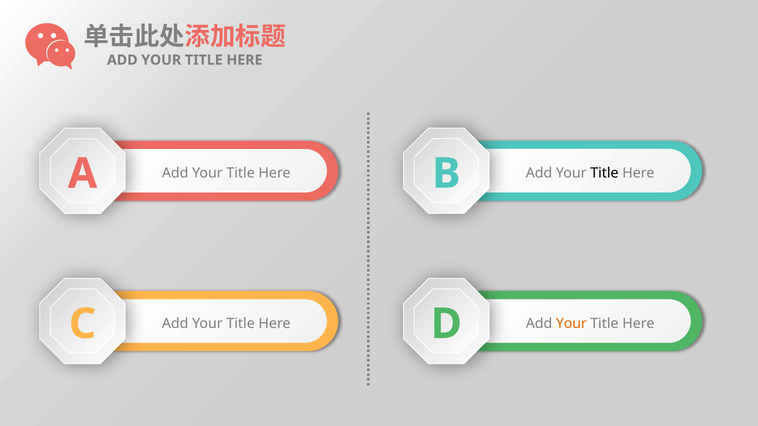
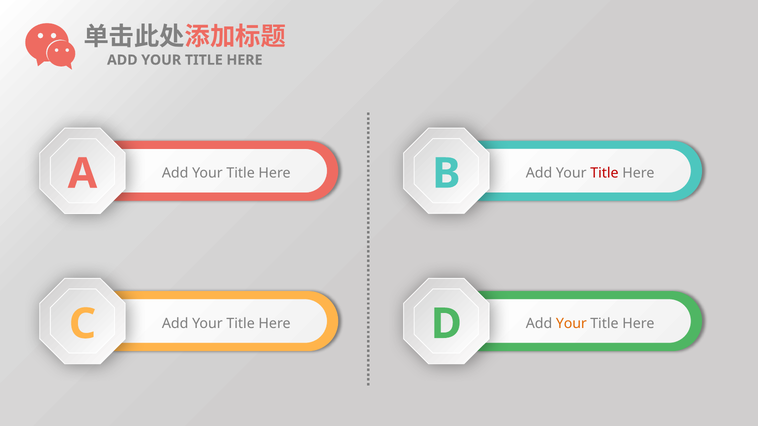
Title at (604, 173) colour: black -> red
